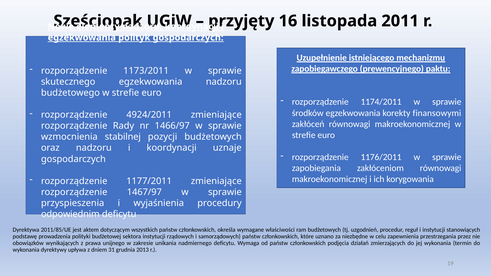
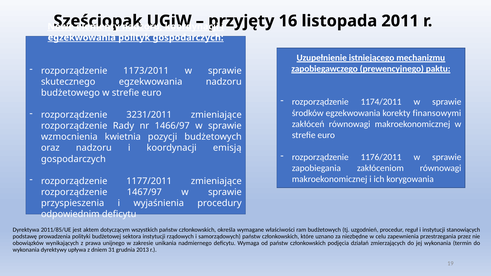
4924/2011: 4924/2011 -> 3231/2011
stabilnej: stabilnej -> kwietnia
uznaje: uznaje -> emisją
